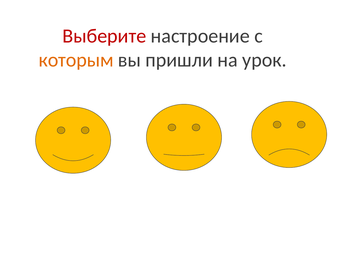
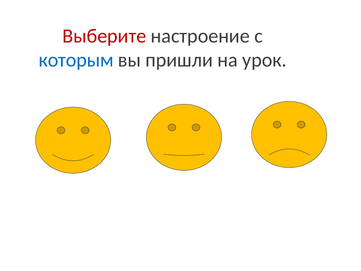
которым colour: orange -> blue
